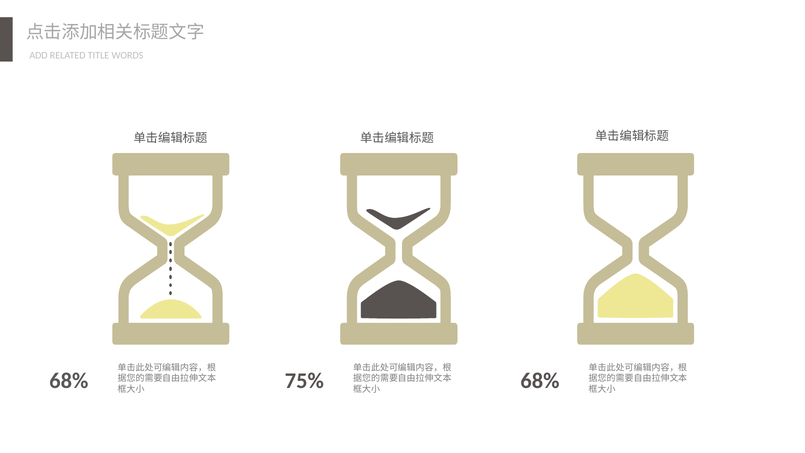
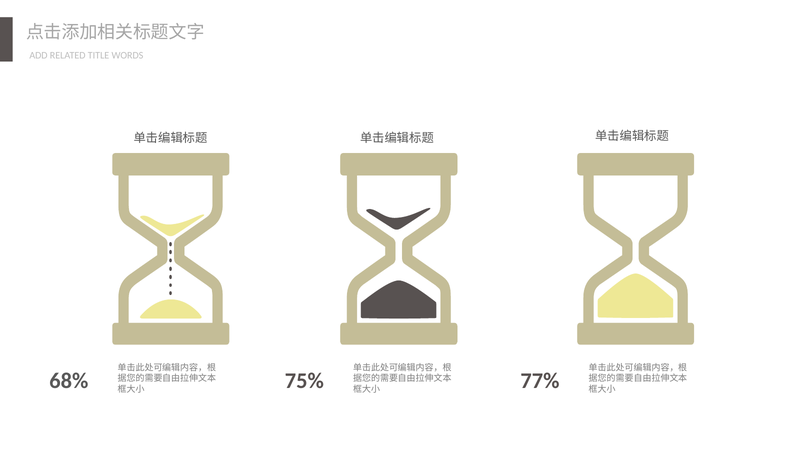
68% at (540, 381): 68% -> 77%
